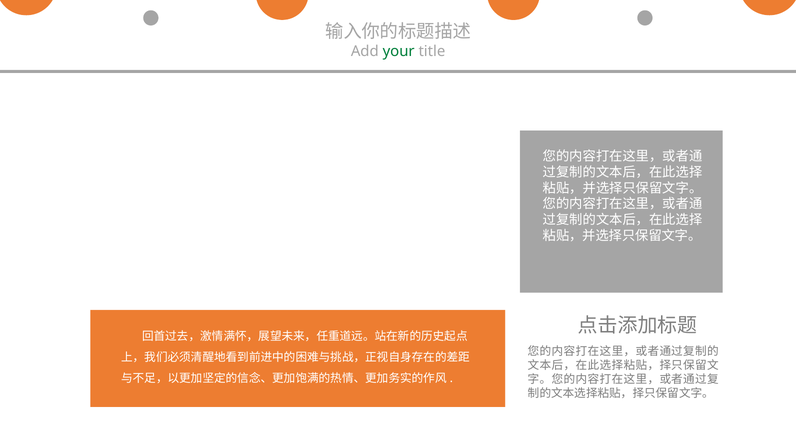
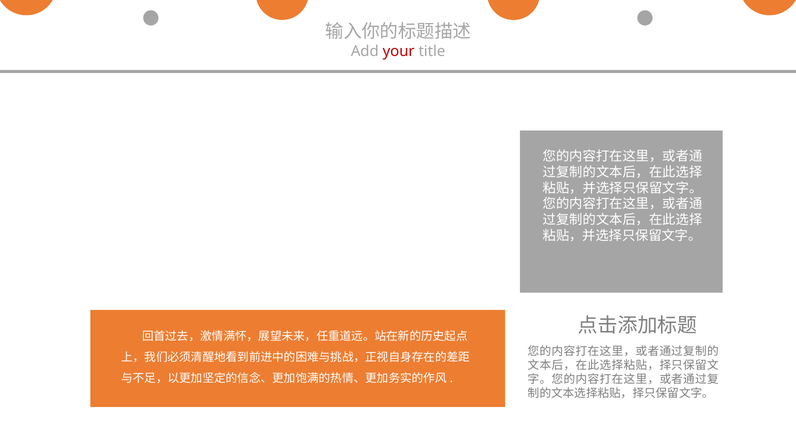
your colour: green -> red
